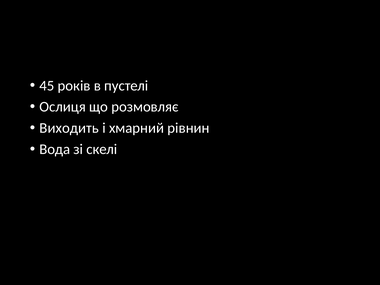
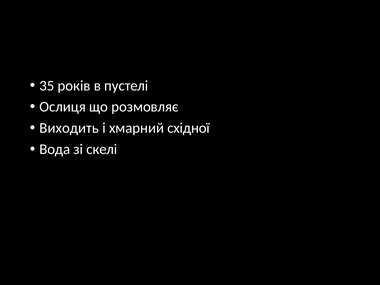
45: 45 -> 35
рівнин: рівнин -> східної
